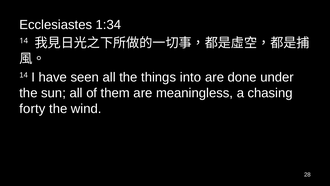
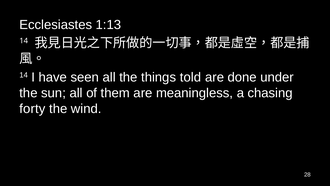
1:34: 1:34 -> 1:13
into: into -> told
